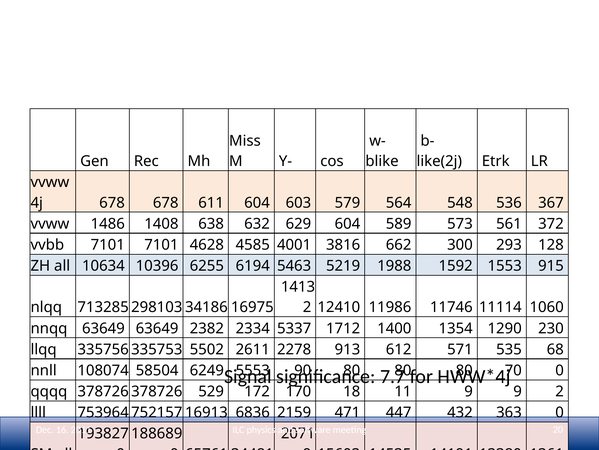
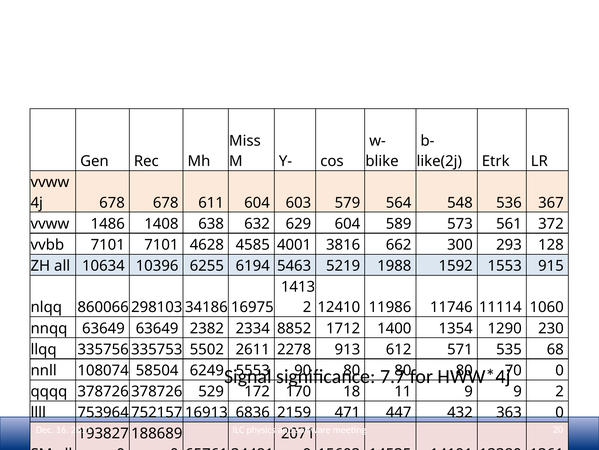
713285: 713285 -> 860066
5337: 5337 -> 8852
